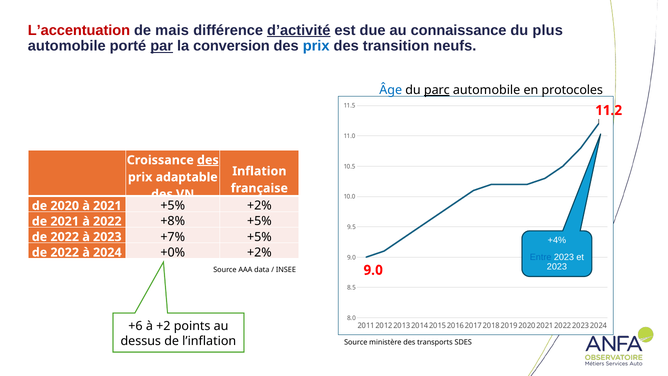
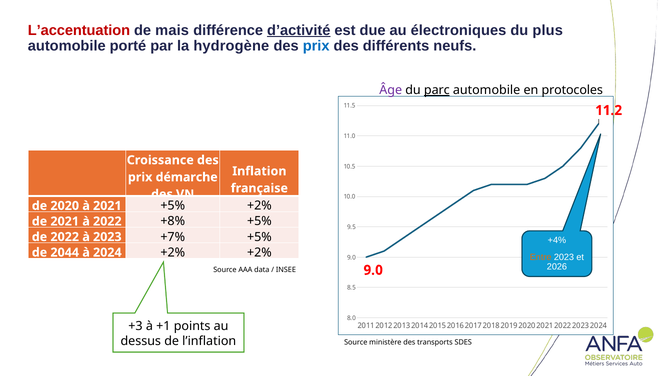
connaissance: connaissance -> électroniques
par underline: present -> none
conversion: conversion -> hydrogène
transition: transition -> différents
Âge colour: blue -> purple
des at (208, 160) underline: present -> none
adaptable: adaptable -> démarche
2022 at (65, 252): 2022 -> 2044
2024 +0%: +0% -> +2%
Entre colour: blue -> orange
2023 at (557, 267): 2023 -> 2026
+6: +6 -> +3
+2: +2 -> +1
